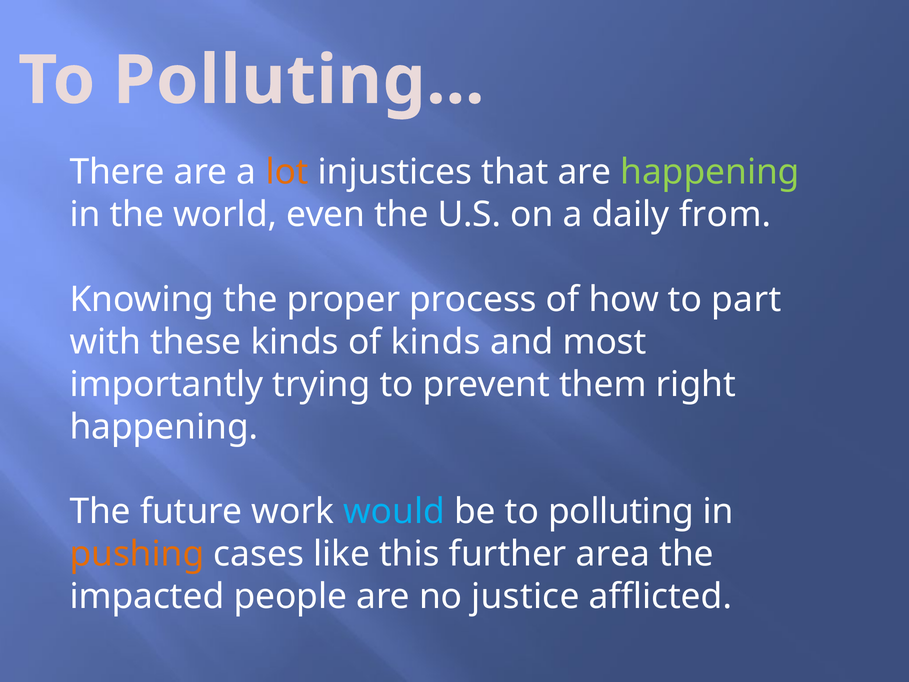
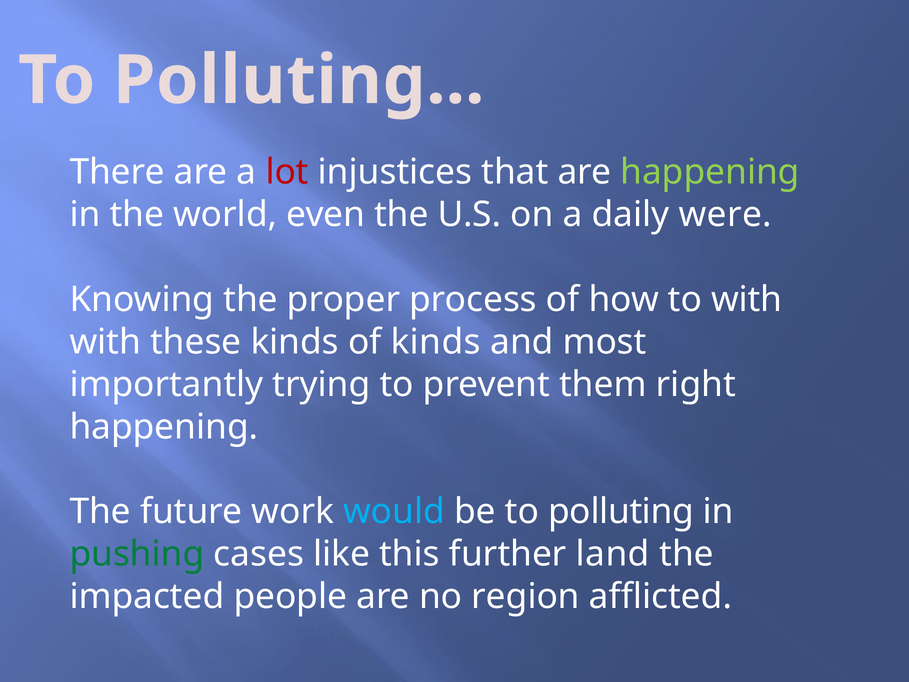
lot colour: orange -> red
from: from -> were
to part: part -> with
pushing colour: orange -> green
area: area -> land
justice: justice -> region
